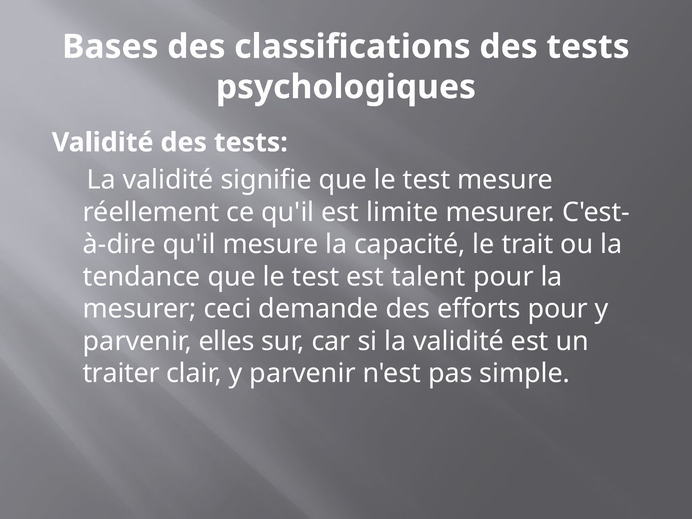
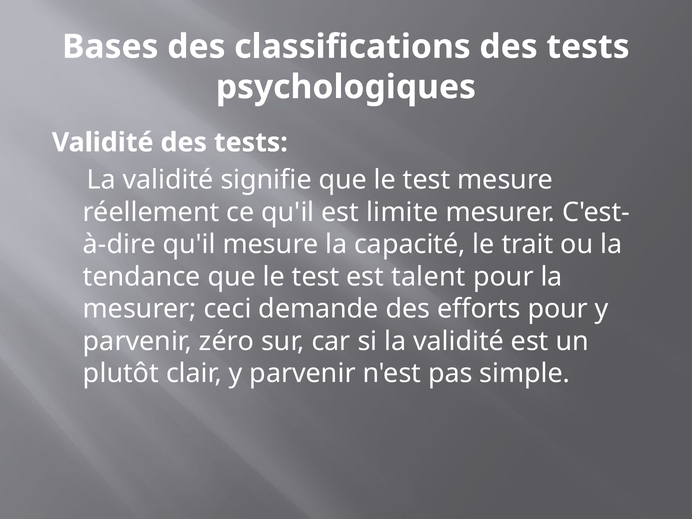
elles: elles -> zéro
traiter: traiter -> plutôt
